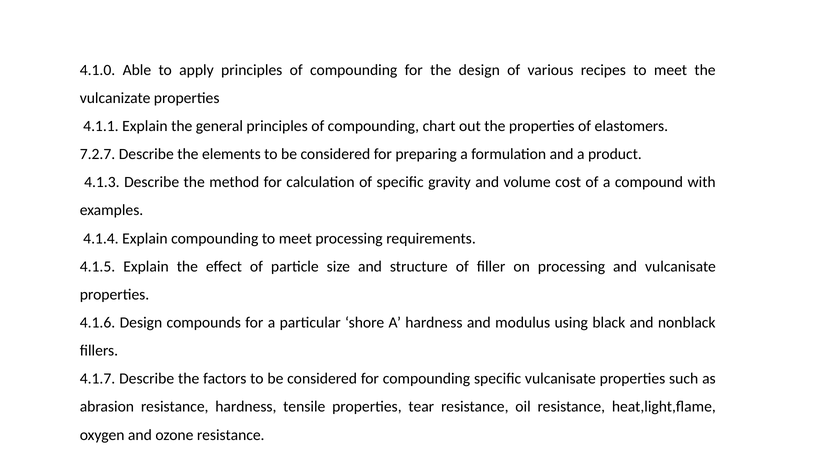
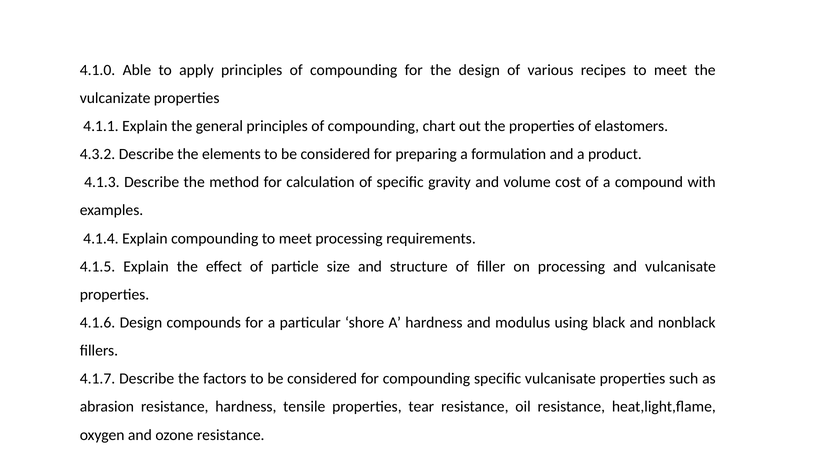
7.2.7: 7.2.7 -> 4.3.2
